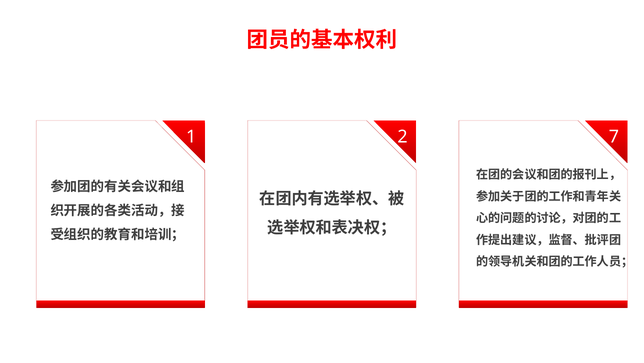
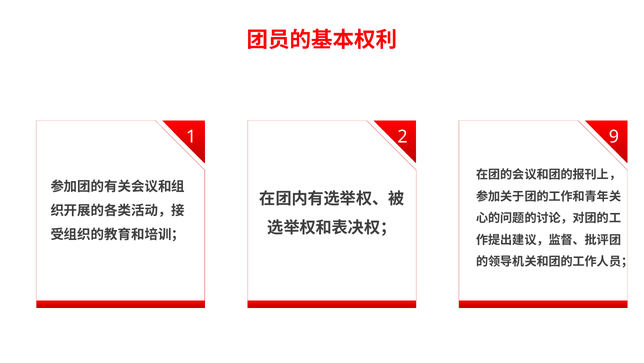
7: 7 -> 9
